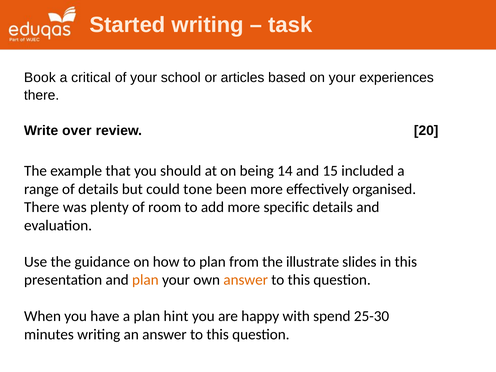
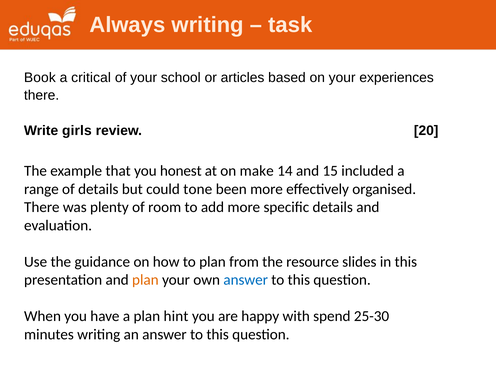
Started: Started -> Always
over: over -> girls
should: should -> honest
being: being -> make
illustrate: illustrate -> resource
answer at (246, 280) colour: orange -> blue
